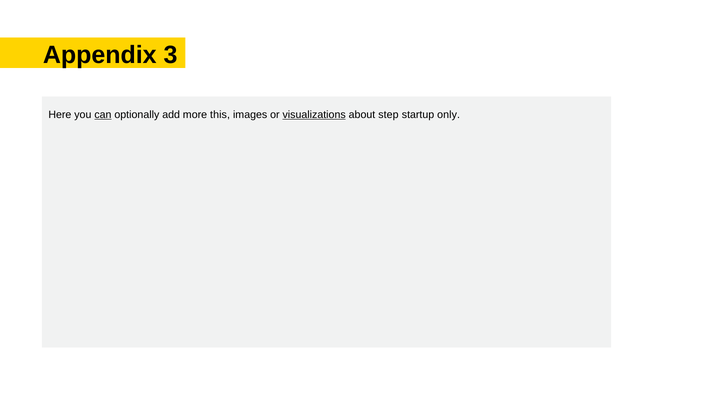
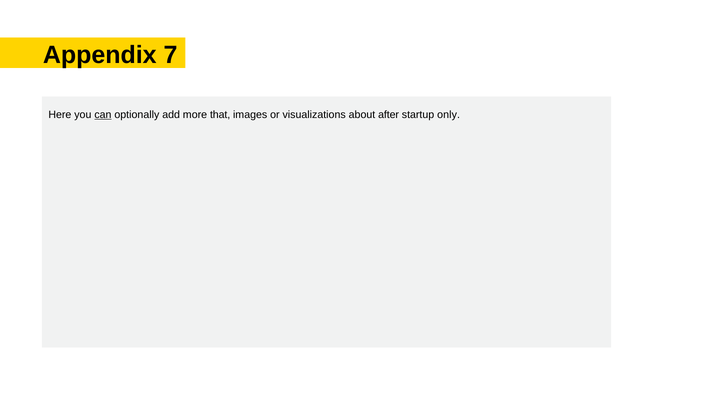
3: 3 -> 7
this: this -> that
visualizations underline: present -> none
step: step -> after
